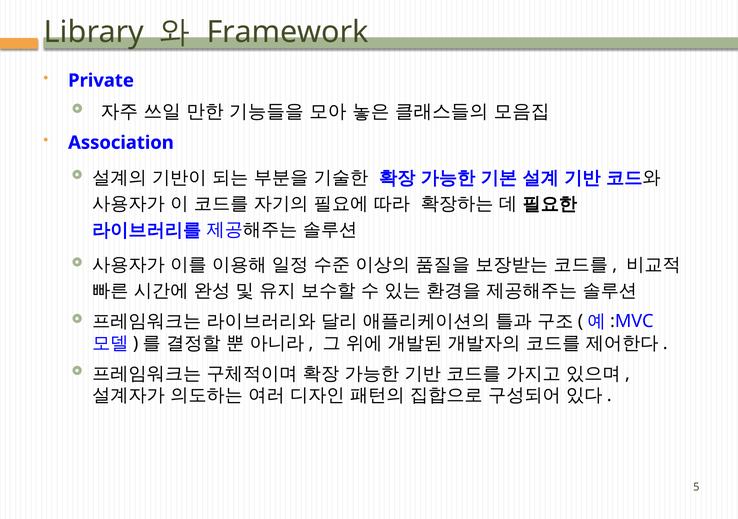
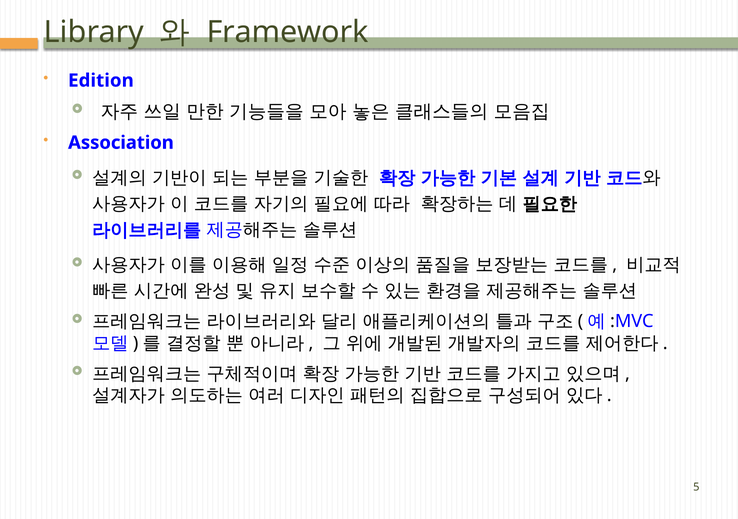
Private: Private -> Edition
